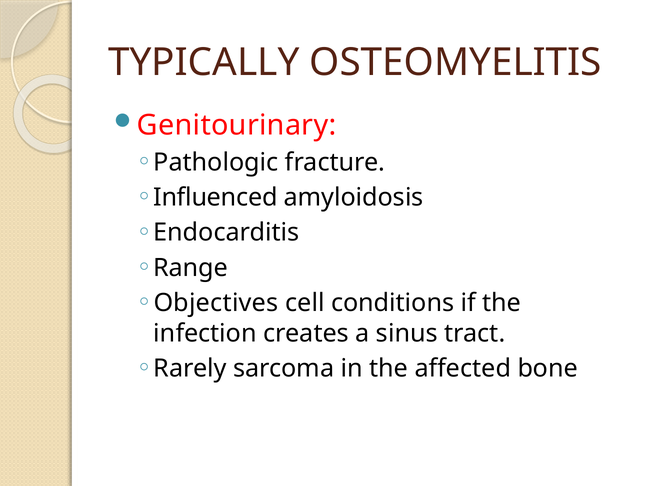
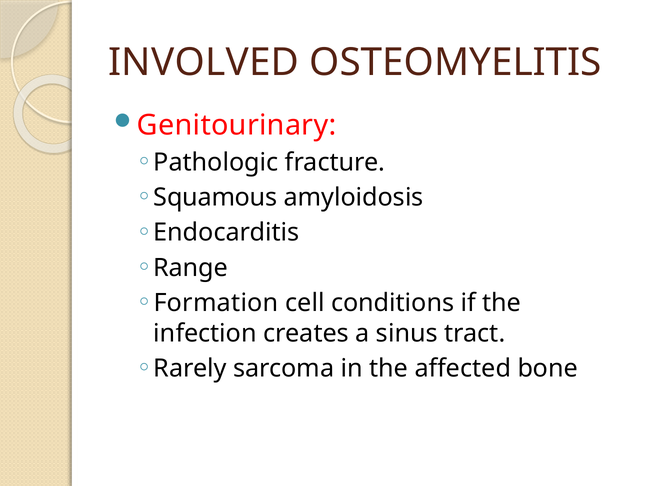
TYPICALLY: TYPICALLY -> INVOLVED
Influenced: Influenced -> Squamous
Objectives: Objectives -> Formation
